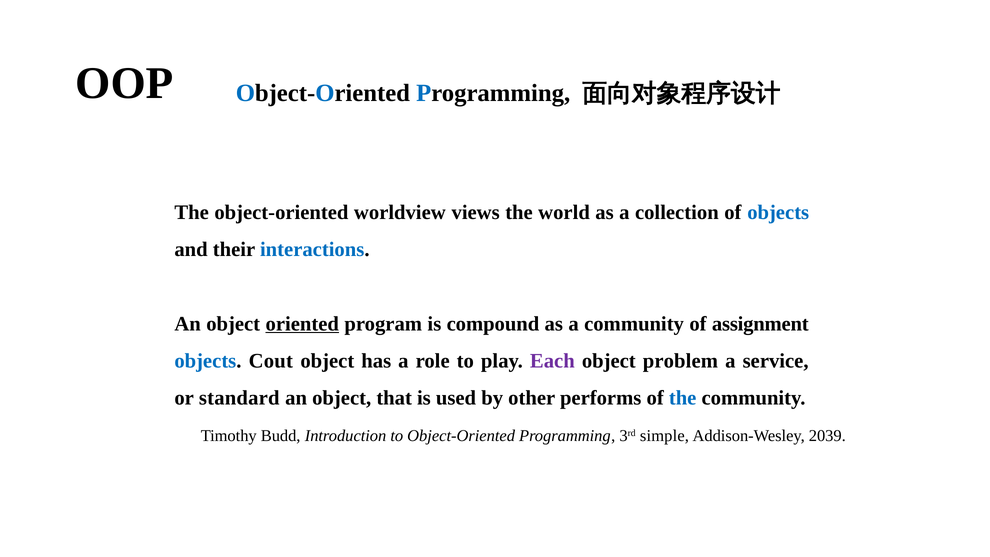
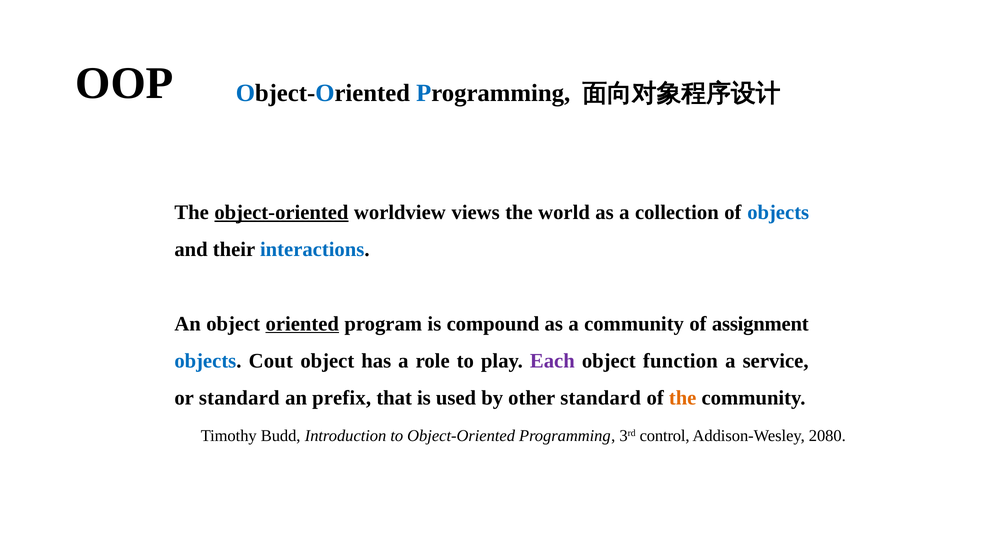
object-oriented at (281, 212) underline: none -> present
problem: problem -> function
object at (342, 398): object -> prefix
other performs: performs -> standard
the at (683, 398) colour: blue -> orange
simple: simple -> control
2039: 2039 -> 2080
